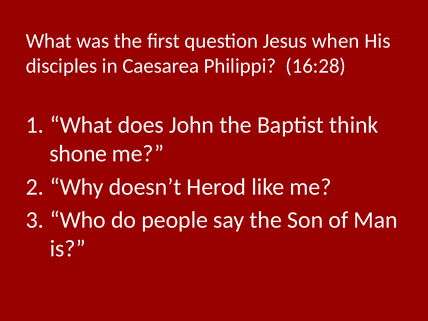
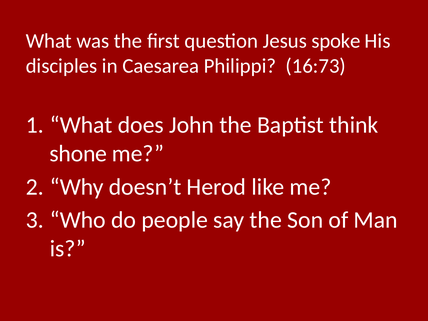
when: when -> spoke
16:28: 16:28 -> 16:73
